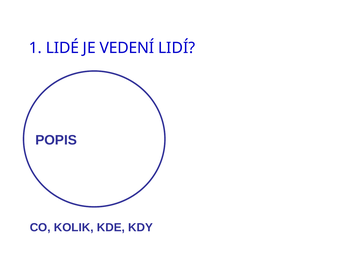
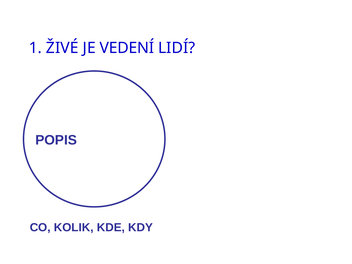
LIDÉ: LIDÉ -> ŽIVÉ
